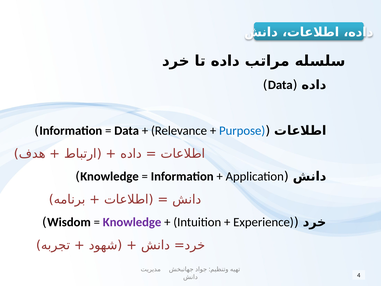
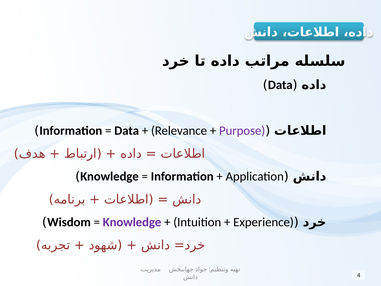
Purpose colour: blue -> purple
